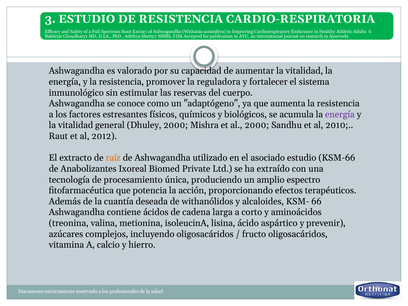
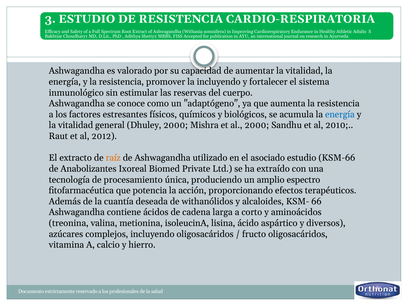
la reguladora: reguladora -> incluyendo
energía at (340, 114) colour: purple -> blue
prevenir: prevenir -> diversos
